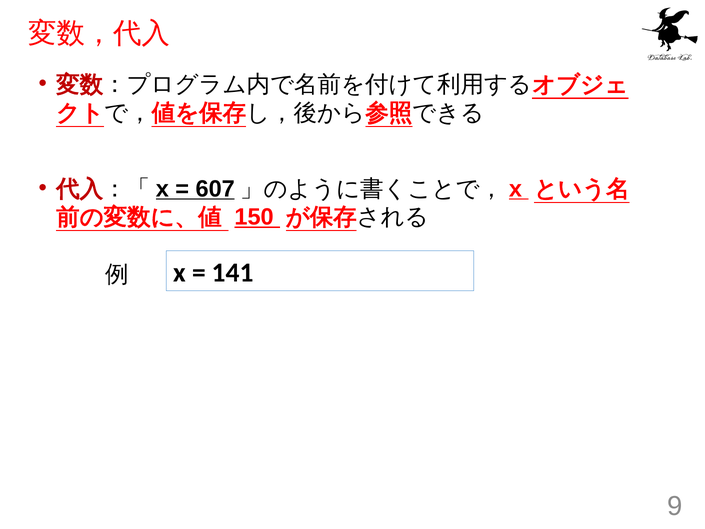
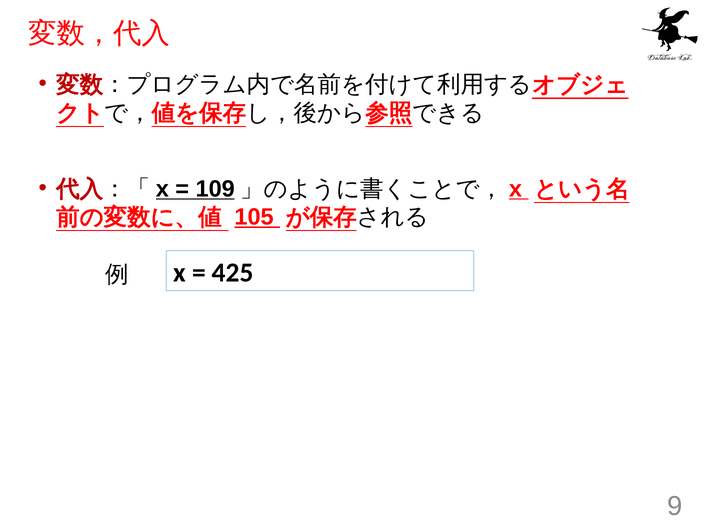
607: 607 -> 109
150: 150 -> 105
141: 141 -> 425
